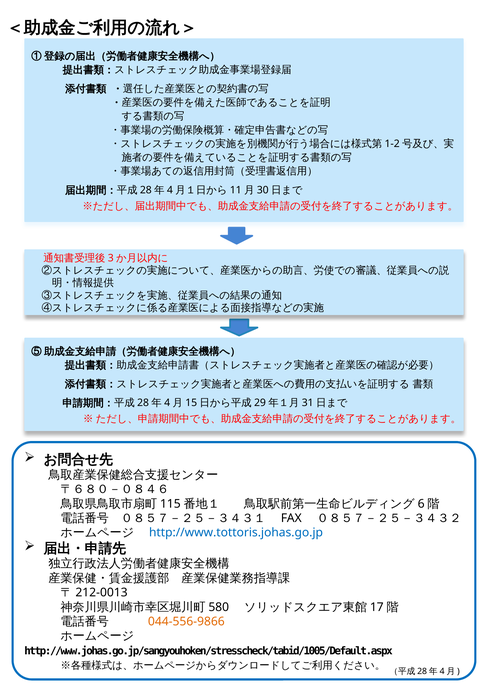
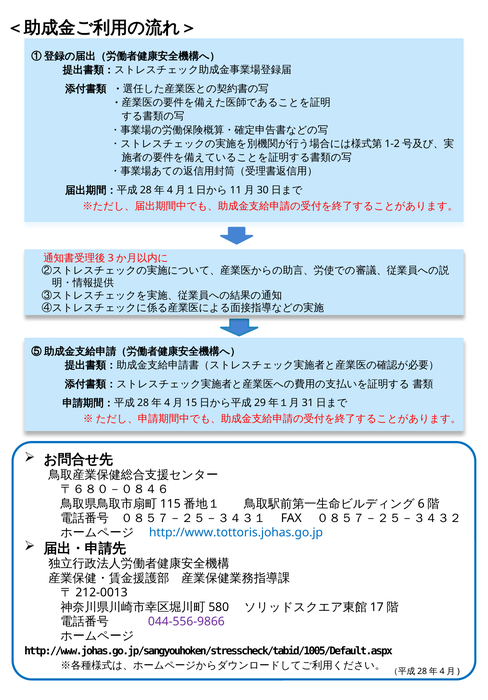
044-556-9866 colour: orange -> purple
